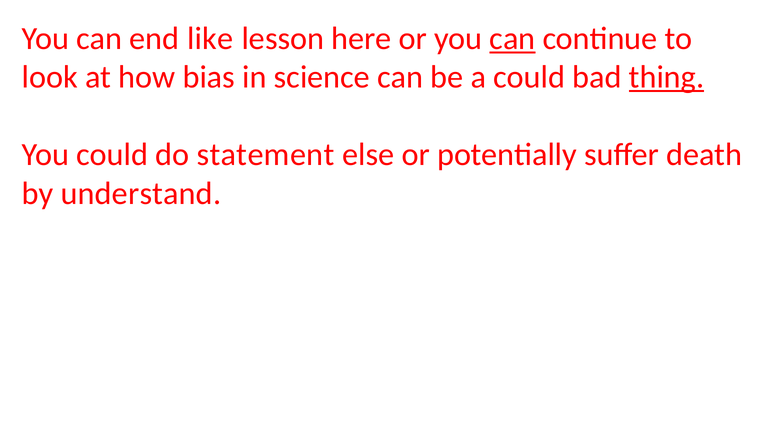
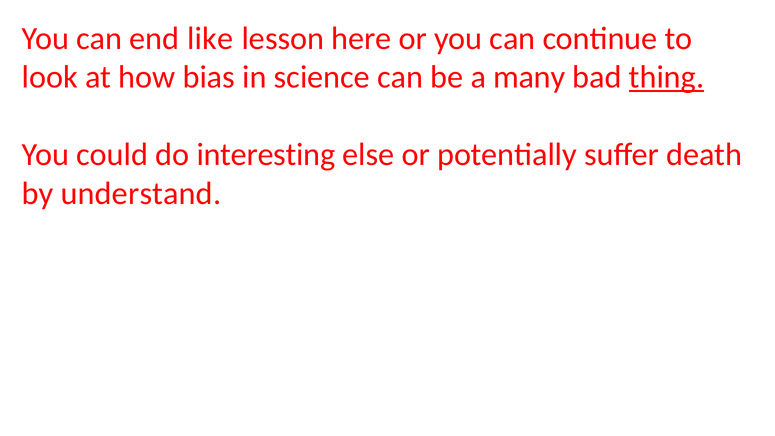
can at (512, 38) underline: present -> none
a could: could -> many
statement: statement -> interesting
